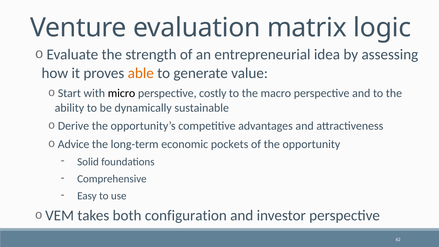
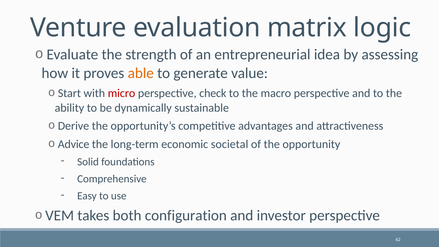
micro colour: black -> red
costly: costly -> check
pockets: pockets -> societal
